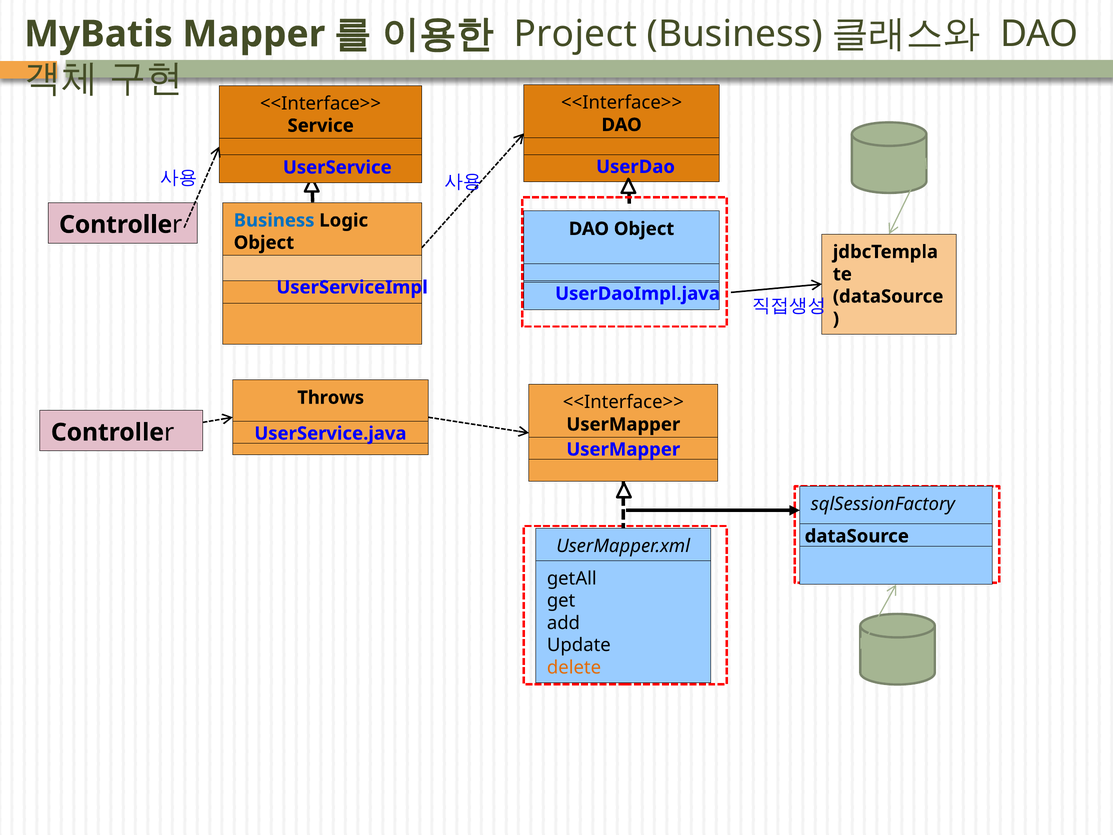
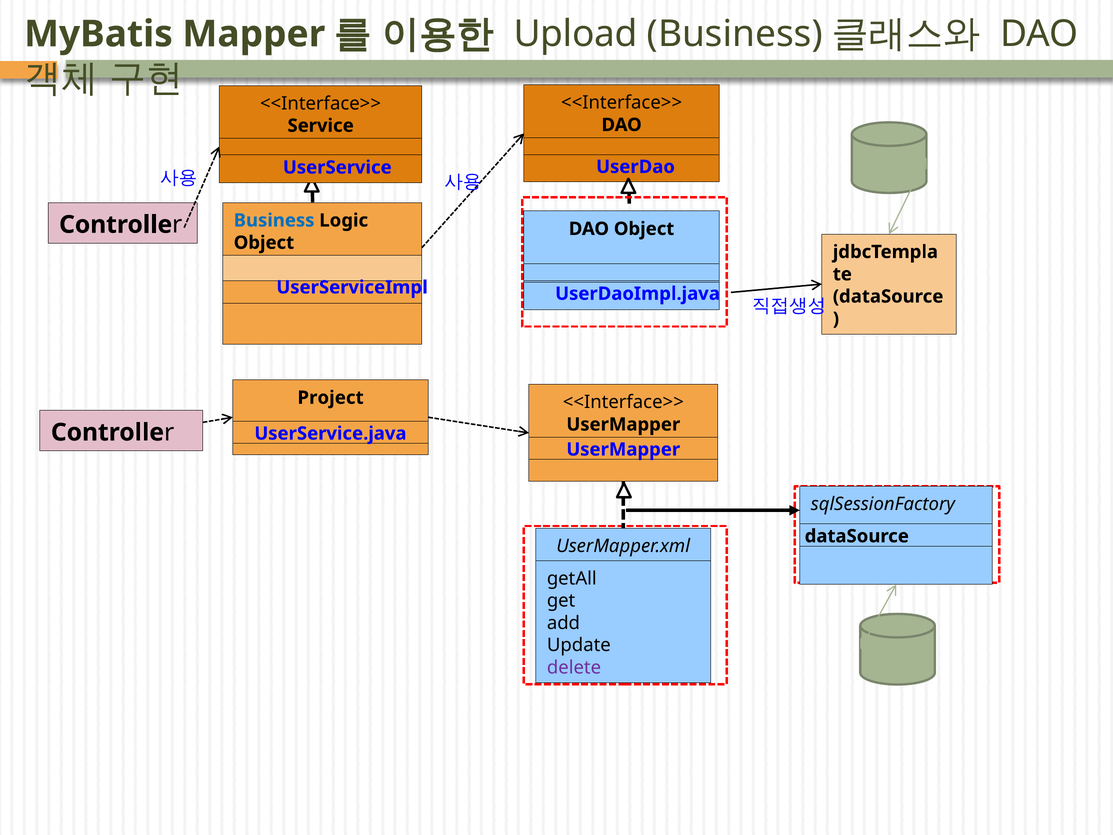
Project: Project -> Upload
Throws: Throws -> Project
delete colour: orange -> purple
